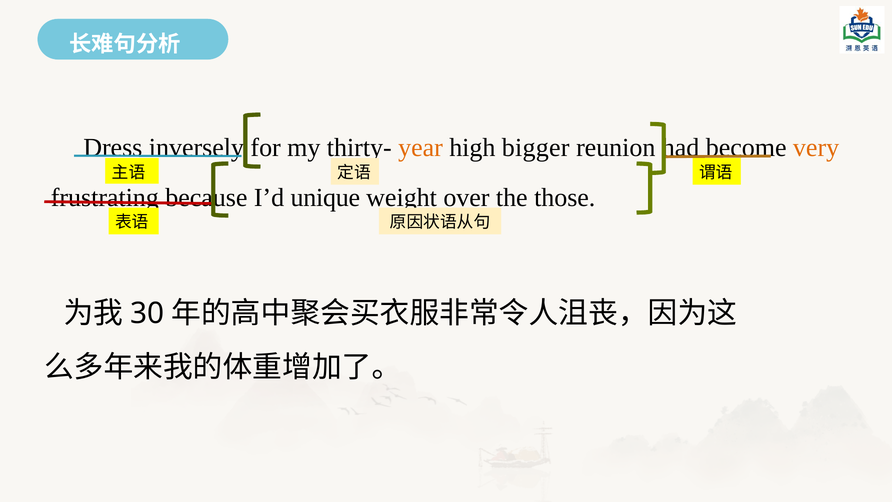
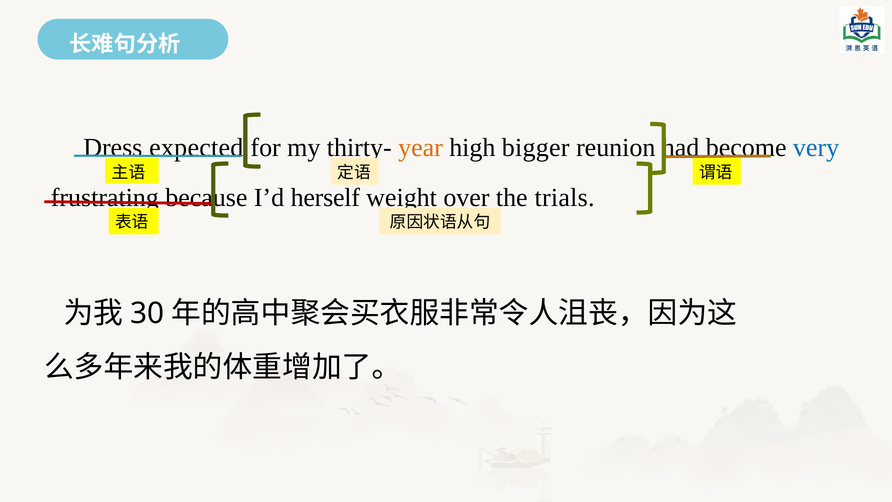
inversely: inversely -> expected
very colour: orange -> blue
unique: unique -> herself
those: those -> trials
